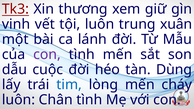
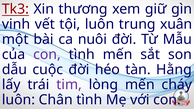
lánh: lánh -> nuôi
Dùng: Dùng -> Hằng
tim colour: blue -> purple
